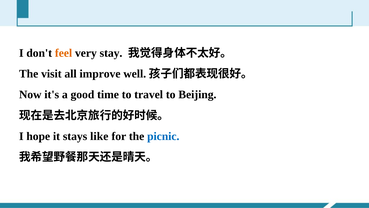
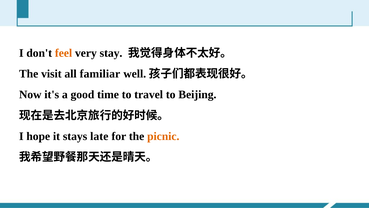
improve: improve -> familiar
like: like -> late
picnic colour: blue -> orange
